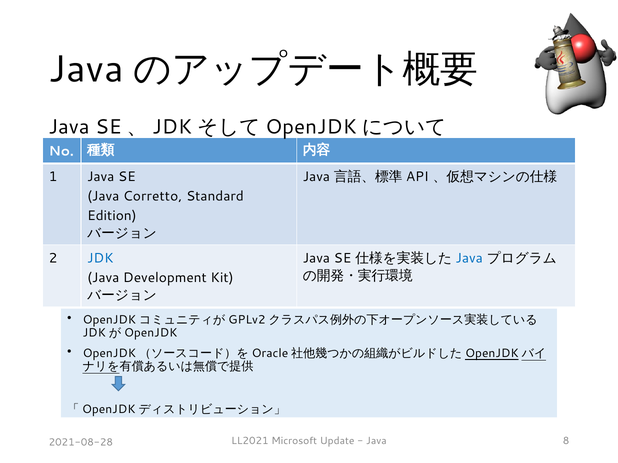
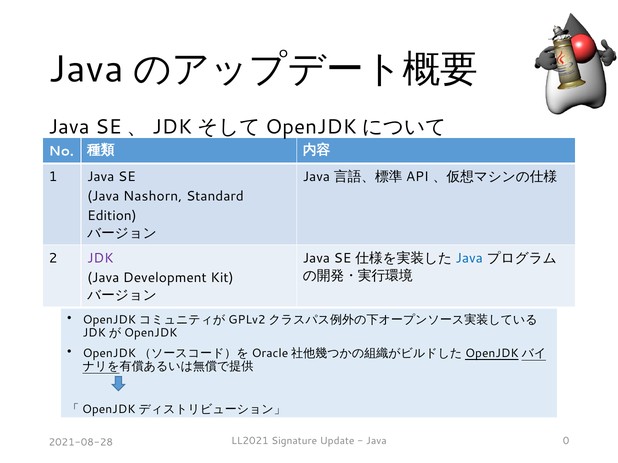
Corretto: Corretto -> Nashorn
JDK colour: blue -> purple
Microsoft: Microsoft -> Signature
8: 8 -> 0
